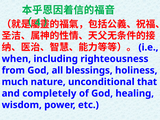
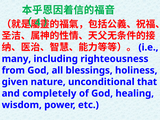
when: when -> many
much: much -> given
